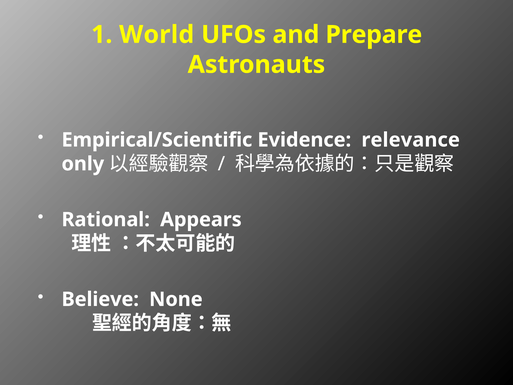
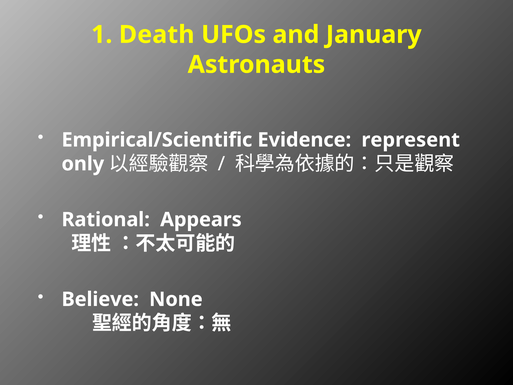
World: World -> Death
Prepare: Prepare -> January
relevance: relevance -> represent
